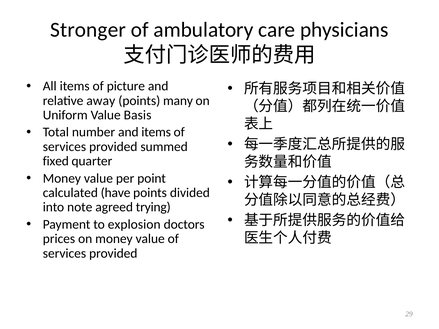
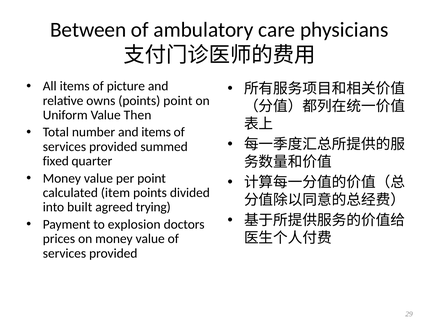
Stronger: Stronger -> Between
away: away -> owns
points many: many -> point
Basis: Basis -> Then
have: have -> item
note: note -> built
